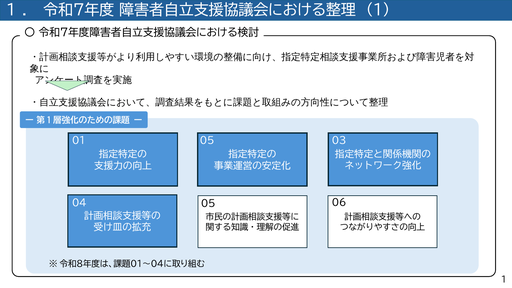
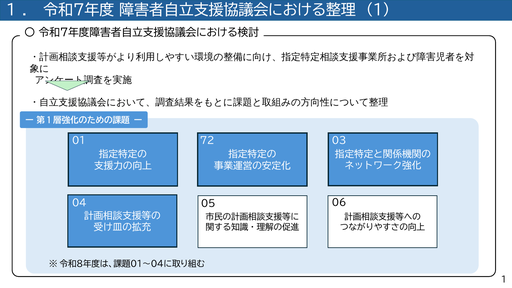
01 05: 05 -> 72
